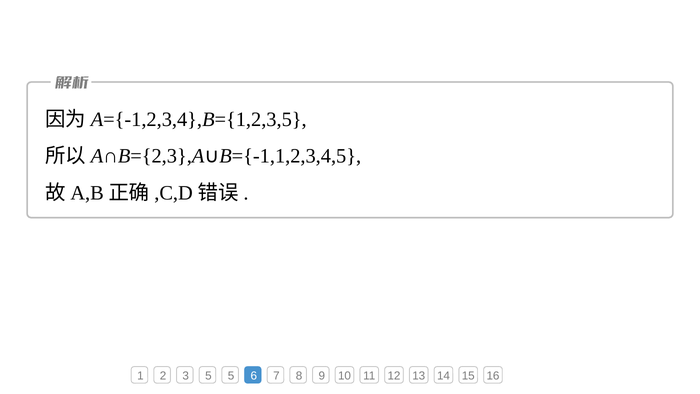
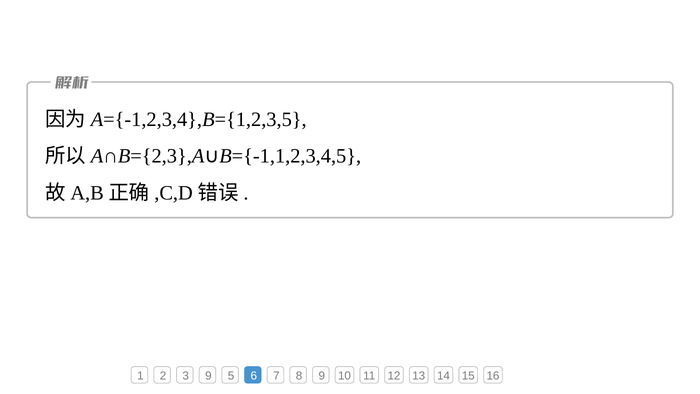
3 5: 5 -> 9
